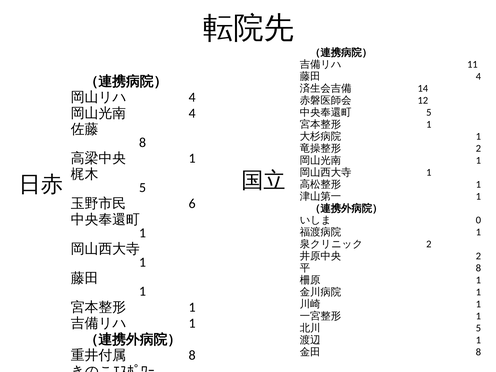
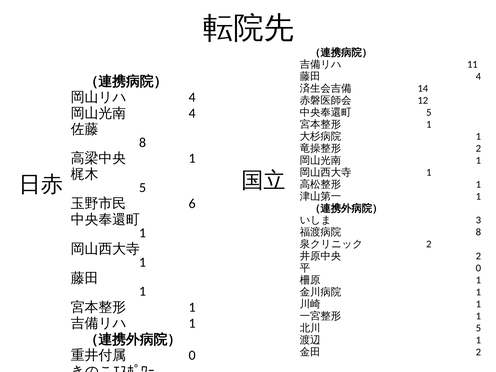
0: 0 -> 3
1 at (478, 232): 1 -> 8
8 at (478, 268): 8 -> 0
8 at (478, 352): 8 -> 2
8 at (192, 355): 8 -> 0
